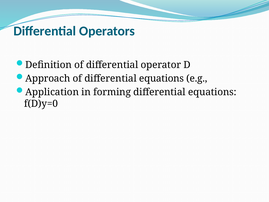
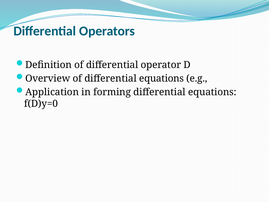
Approach: Approach -> Overview
